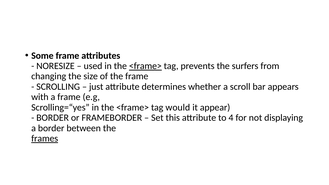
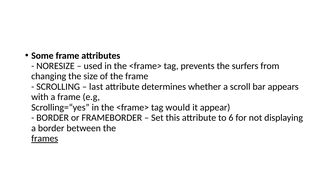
<frame> at (145, 66) underline: present -> none
just: just -> last
4: 4 -> 6
